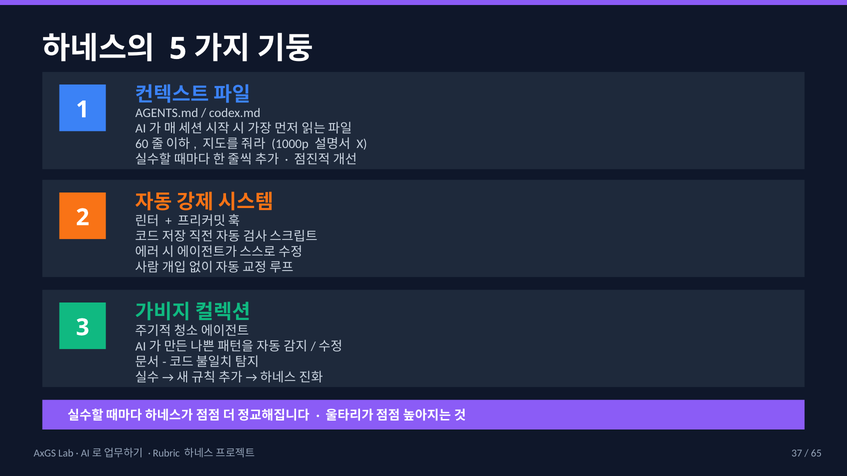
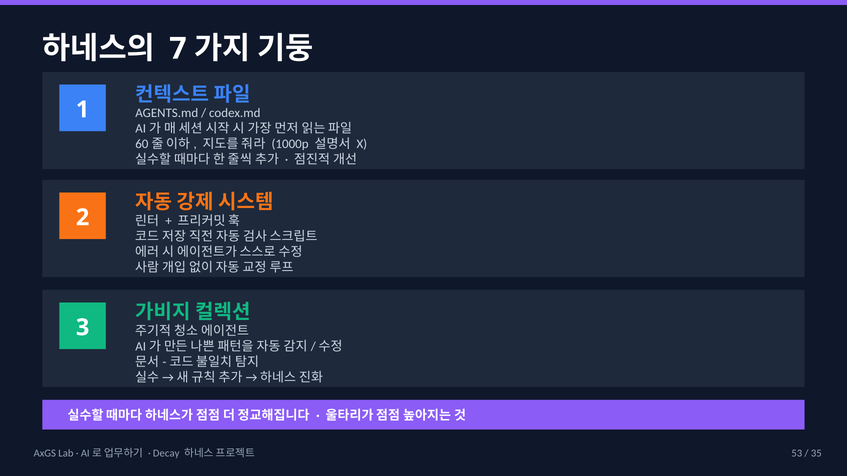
5: 5 -> 7
Rubric: Rubric -> Decay
37: 37 -> 53
65: 65 -> 35
